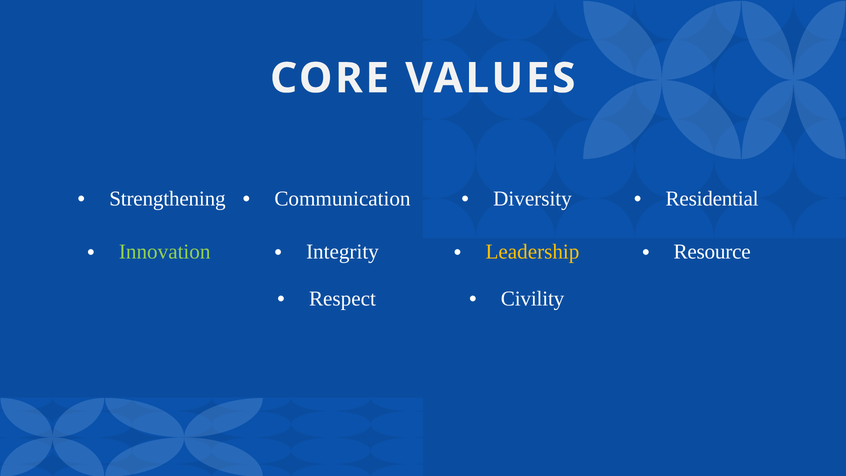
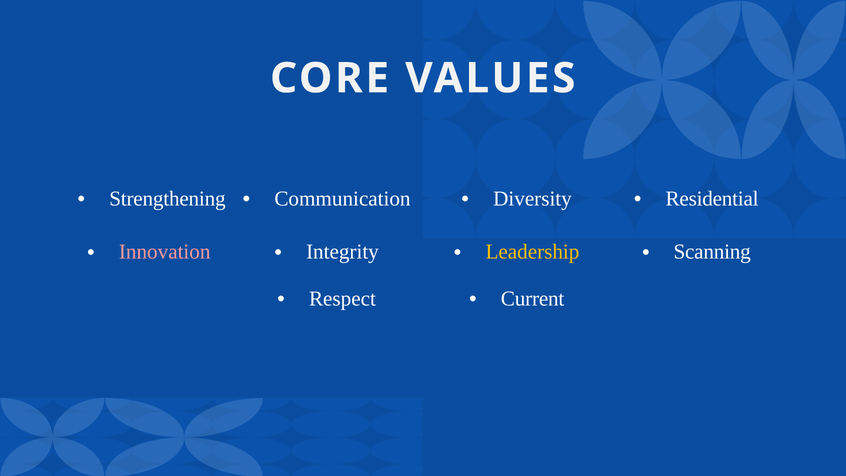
Innovation colour: light green -> pink
Resource: Resource -> Scanning
Civility: Civility -> Current
